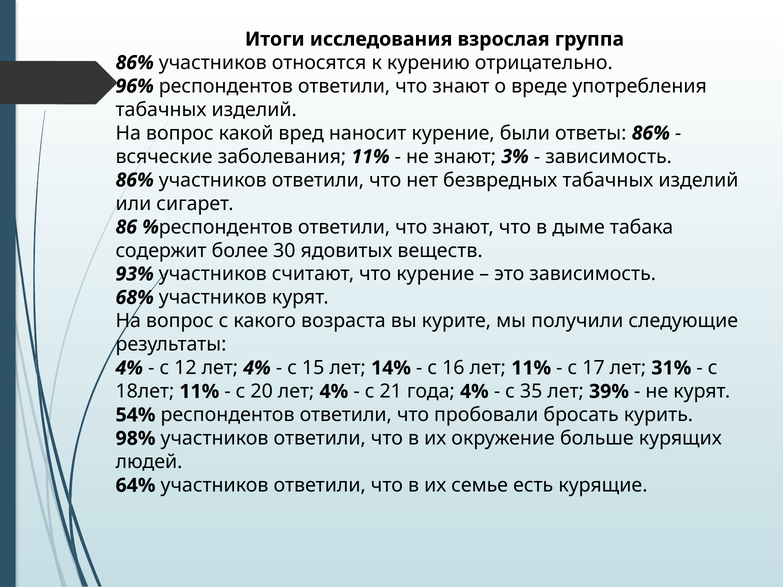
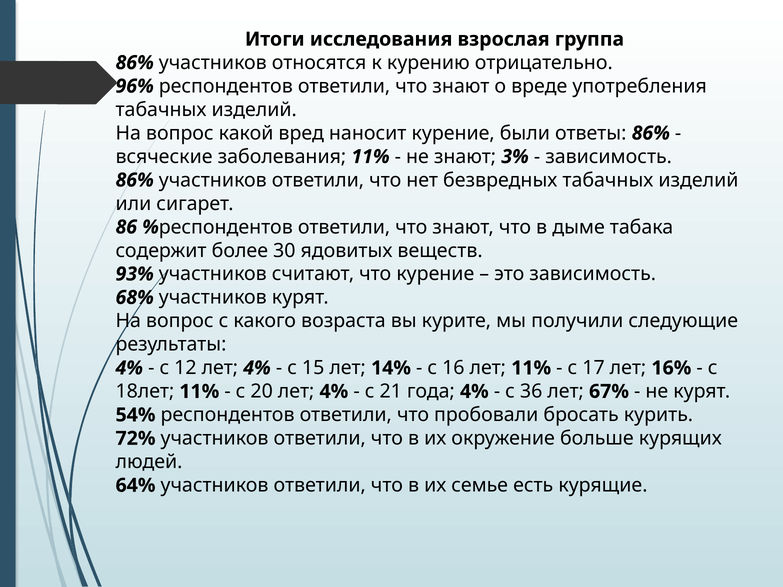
31%: 31% -> 16%
35: 35 -> 36
39%: 39% -> 67%
98%: 98% -> 72%
